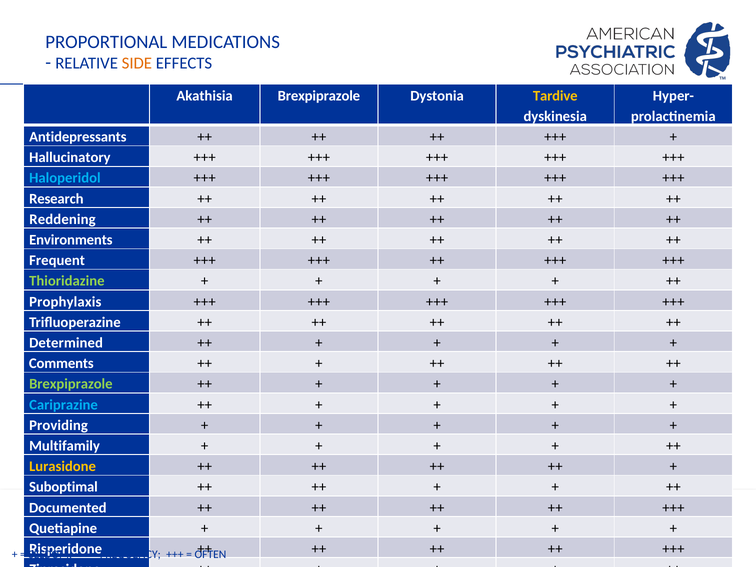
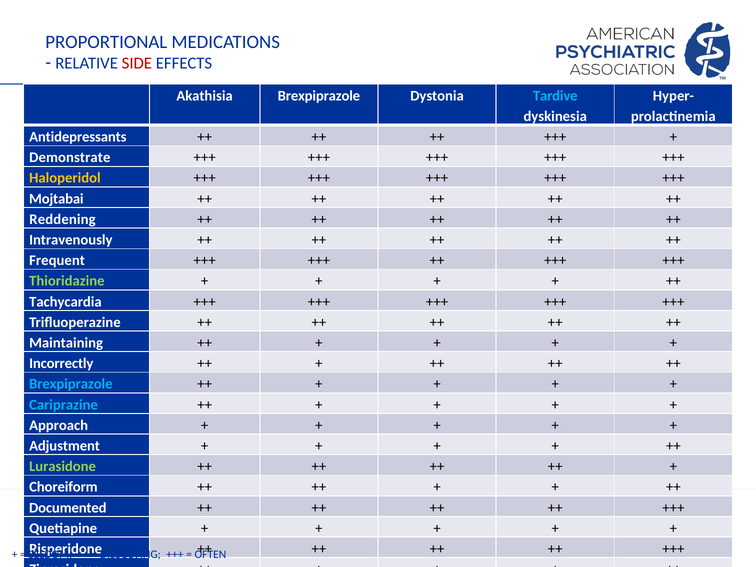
SIDE colour: orange -> red
Tardive colour: yellow -> light blue
Hallucinatory: Hallucinatory -> Demonstrate
Haloperidol colour: light blue -> yellow
Research: Research -> Mojtabai
Environments: Environments -> Intravenously
Prophylaxis: Prophylaxis -> Tachycardia
Determined: Determined -> Maintaining
Comments: Comments -> Incorrectly
Brexpiprazole at (71, 384) colour: light green -> light blue
Providing: Providing -> Approach
Multifamily: Multifamily -> Adjustment
Lurasidone colour: yellow -> light green
Suboptimal: Suboptimal -> Choreiform
FREQUENCY: FREQUENCY -> DISSOLVING
